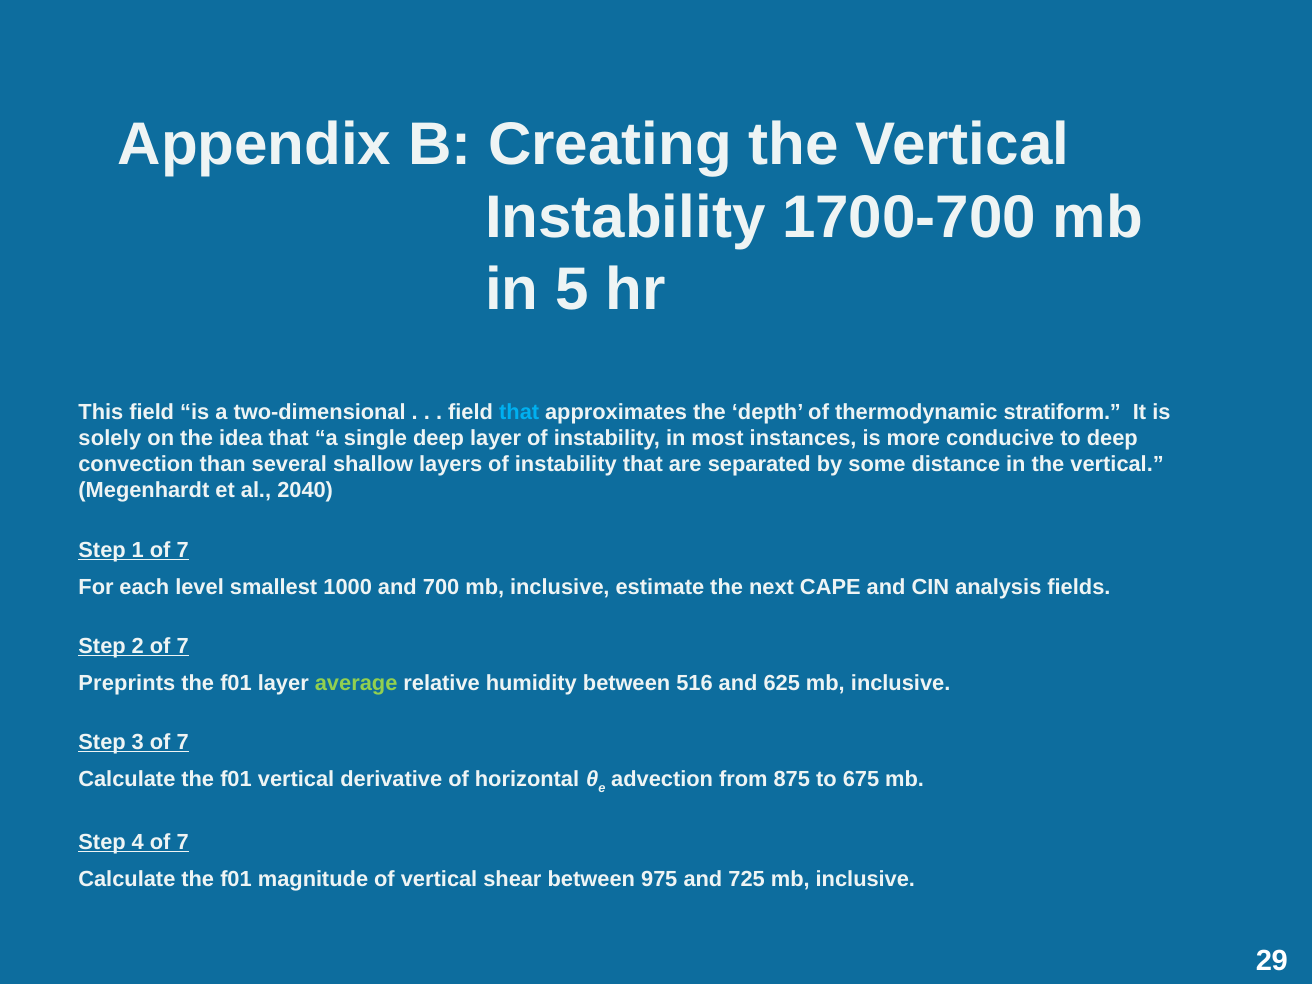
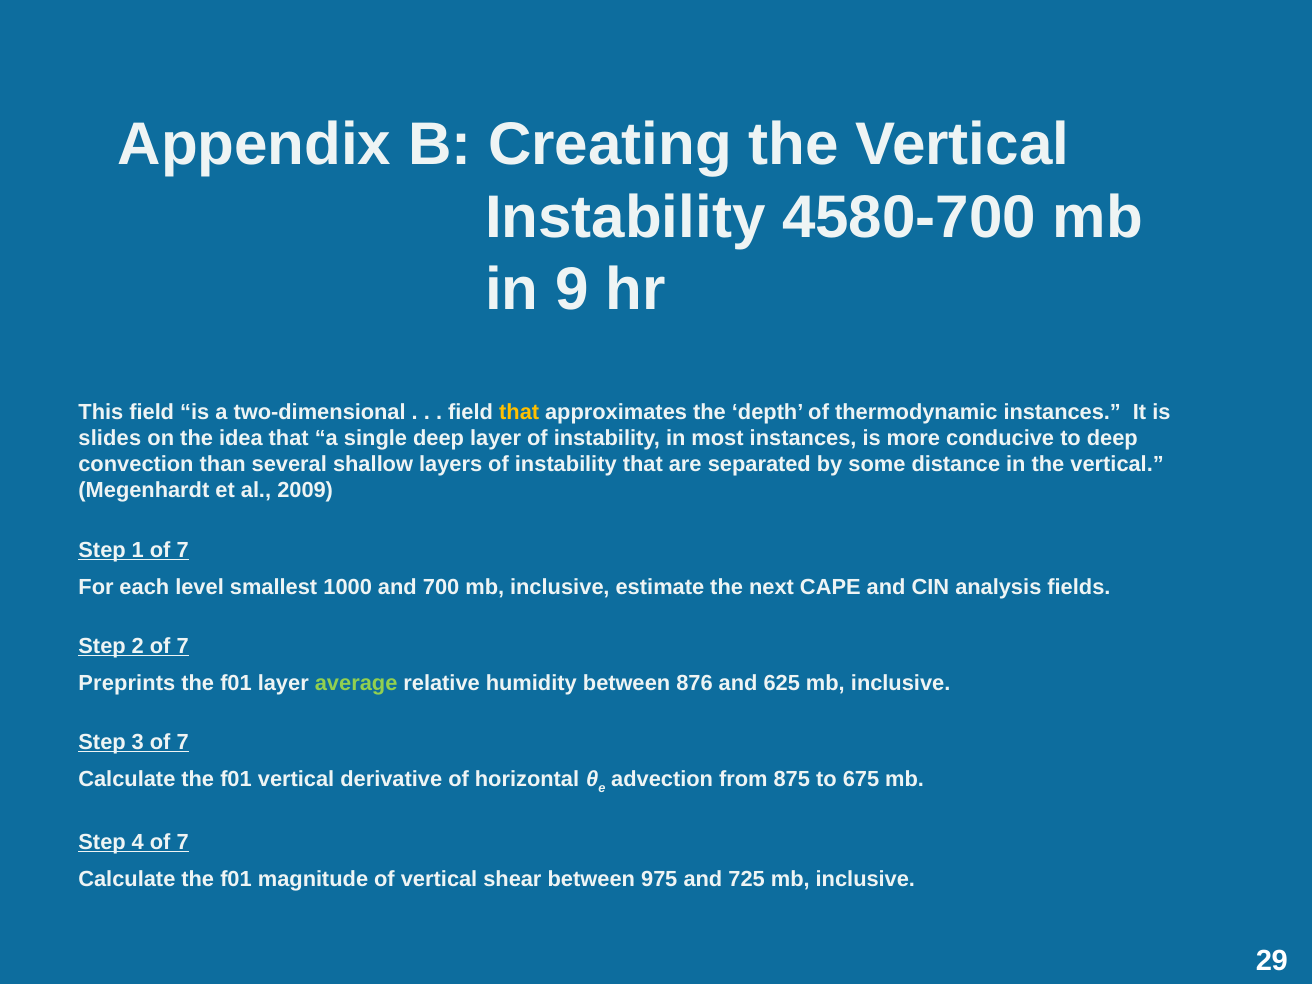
1700-700: 1700-700 -> 4580-700
5: 5 -> 9
that at (519, 412) colour: light blue -> yellow
thermodynamic stratiform: stratiform -> instances
solely: solely -> slides
2040: 2040 -> 2009
516: 516 -> 876
